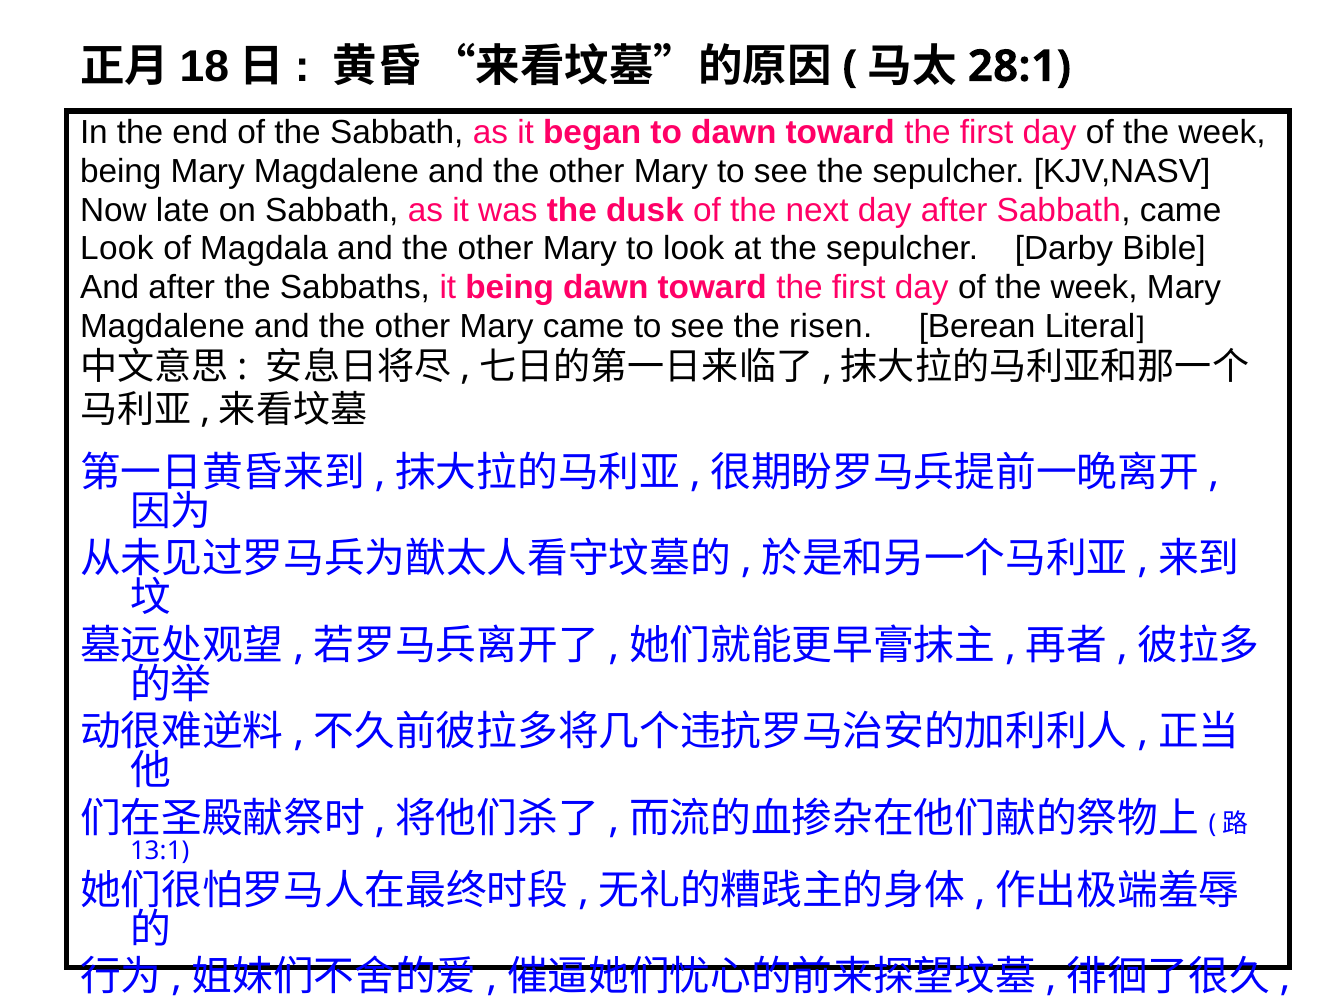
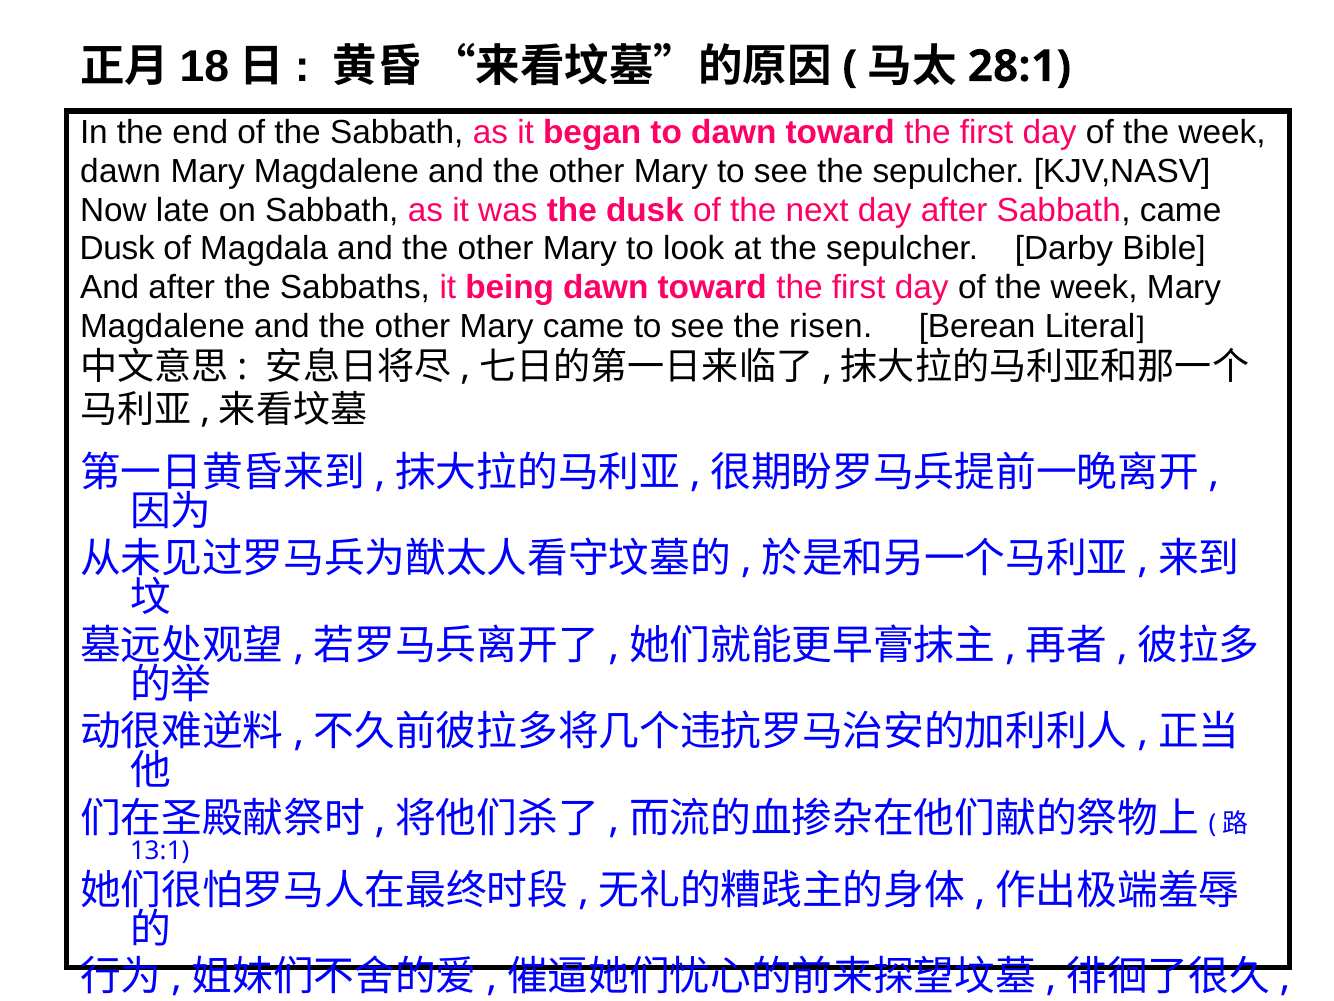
being at (121, 171): being -> dawn
Look at (117, 249): Look -> Dusk
